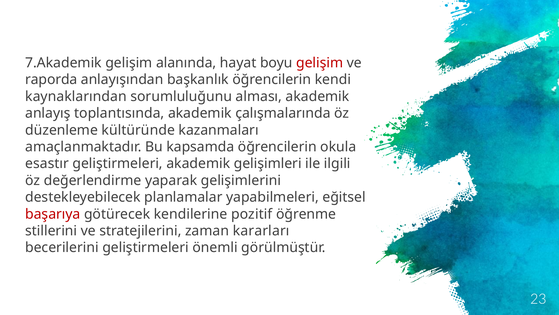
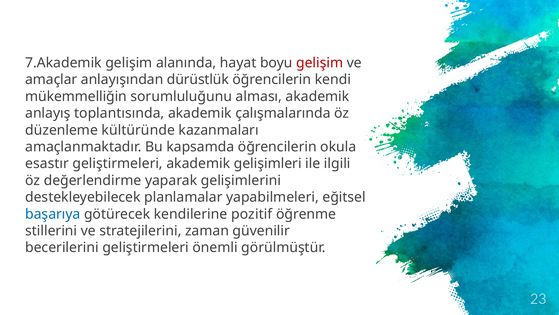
raporda: raporda -> amaçlar
başkanlık: başkanlık -> dürüstlük
kaynaklarından: kaynaklarından -> mükemmelliğin
başarıya colour: red -> blue
kararları: kararları -> güvenilir
